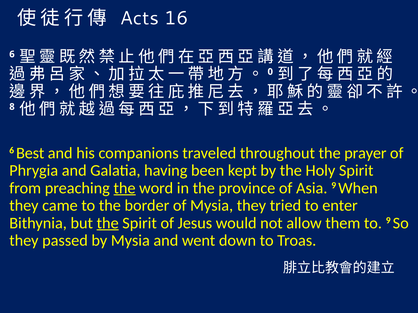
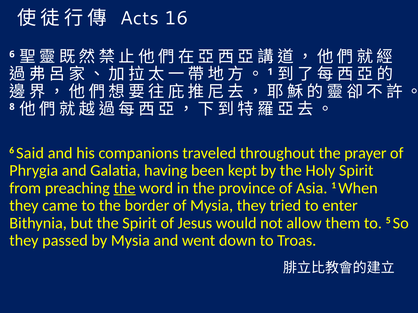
0 at (270, 72): 0 -> 1
Best: Best -> Said
Asia 9: 9 -> 1
the at (108, 223) underline: present -> none
to 9: 9 -> 5
